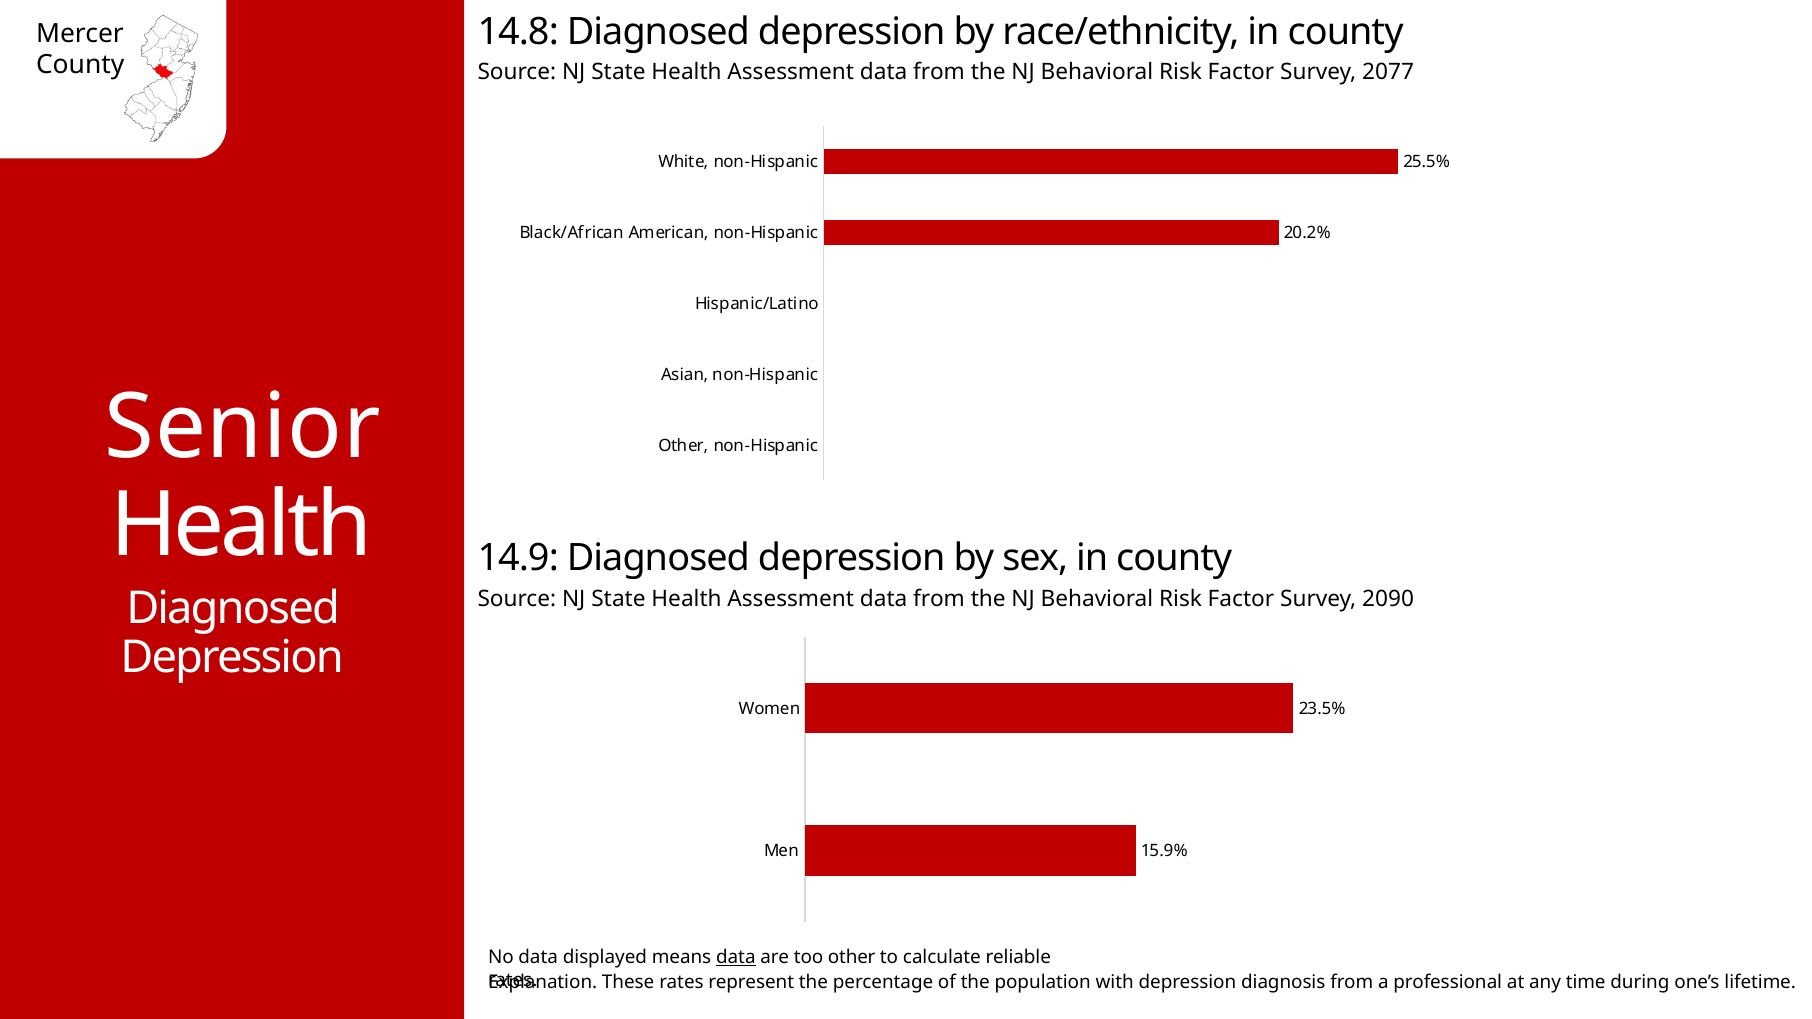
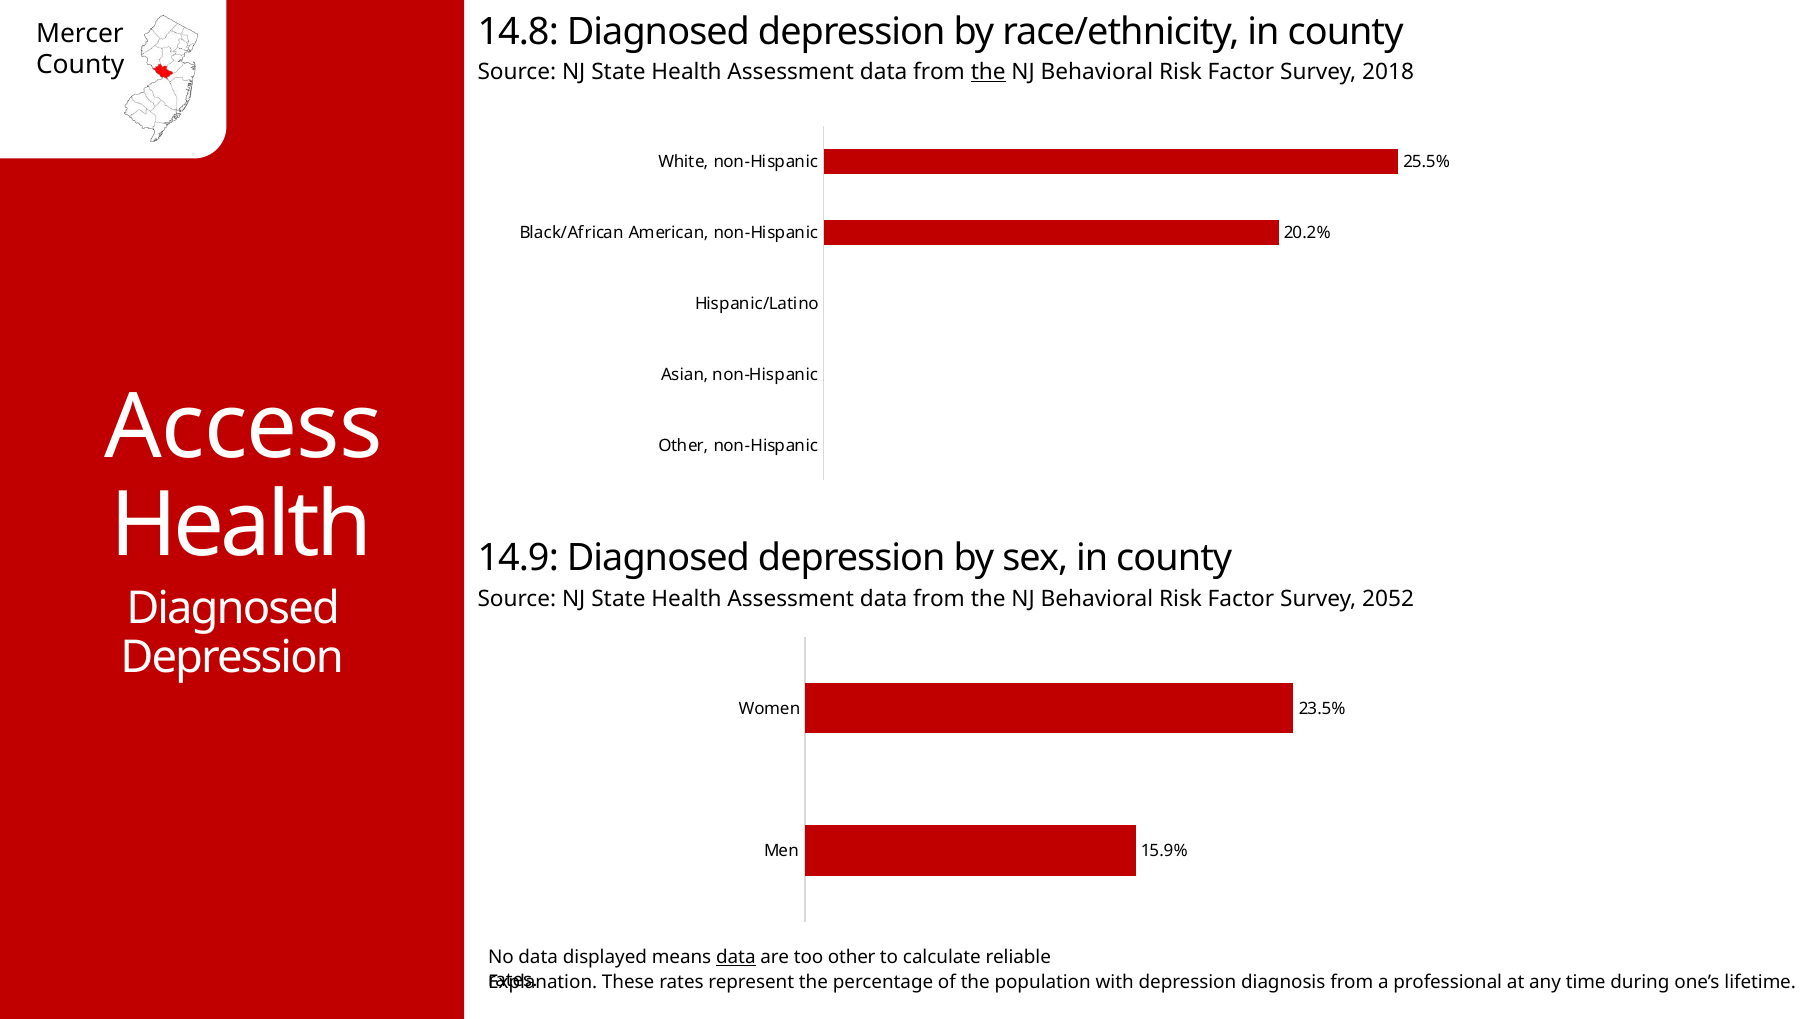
the at (988, 72) underline: none -> present
2077: 2077 -> 2018
Senior: Senior -> Access
2090: 2090 -> 2052
